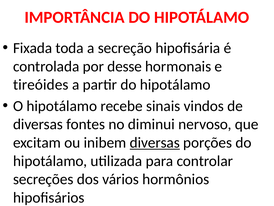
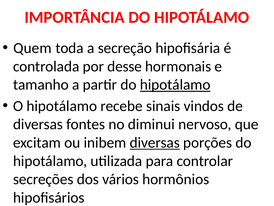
Fixada: Fixada -> Quem
tireóides: tireóides -> tamanho
hipotálamo at (175, 84) underline: none -> present
